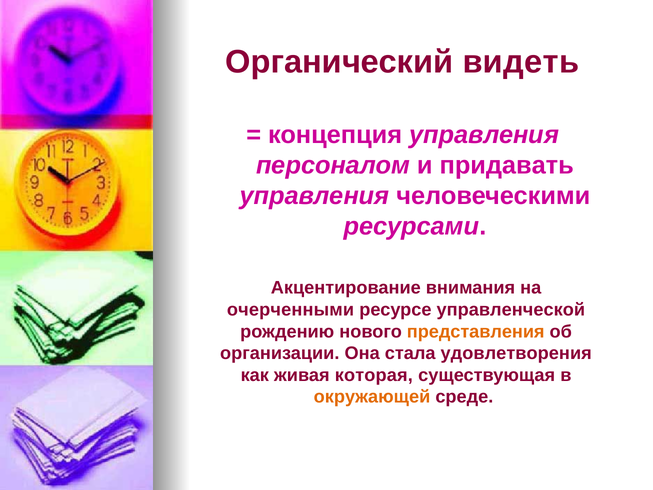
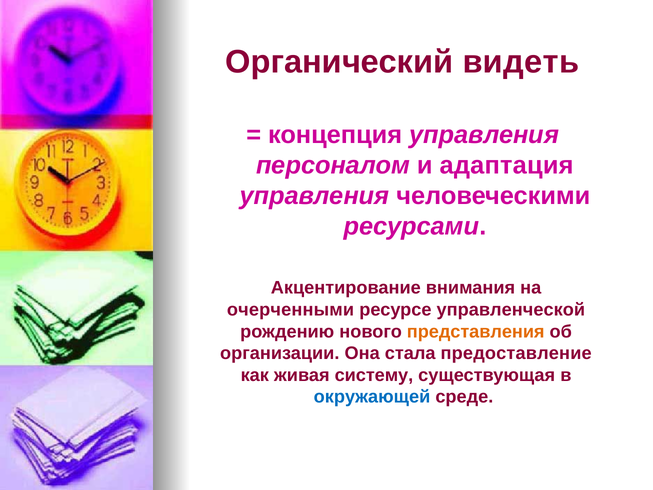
придавать: придавать -> адаптация
удовлетворения: удовлетворения -> предоставление
которая: которая -> систему
окружающей colour: orange -> blue
